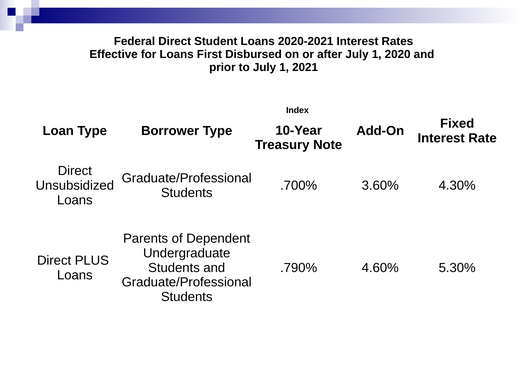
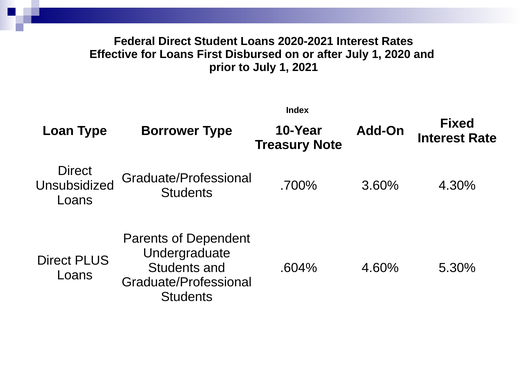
.790%: .790% -> .604%
